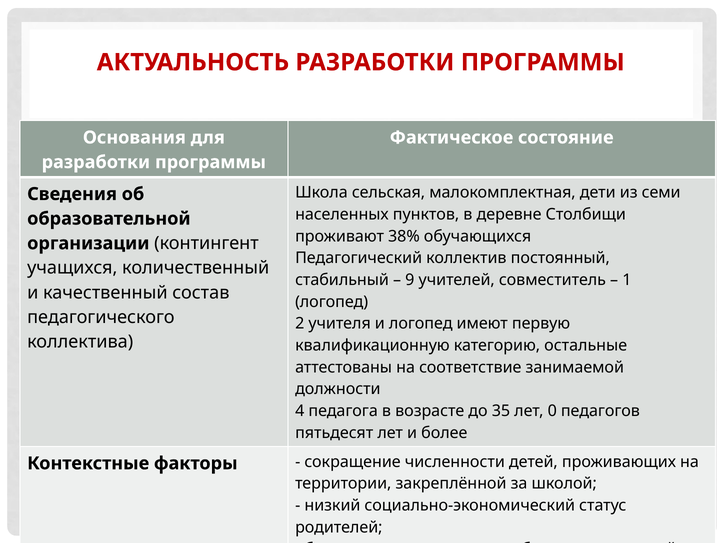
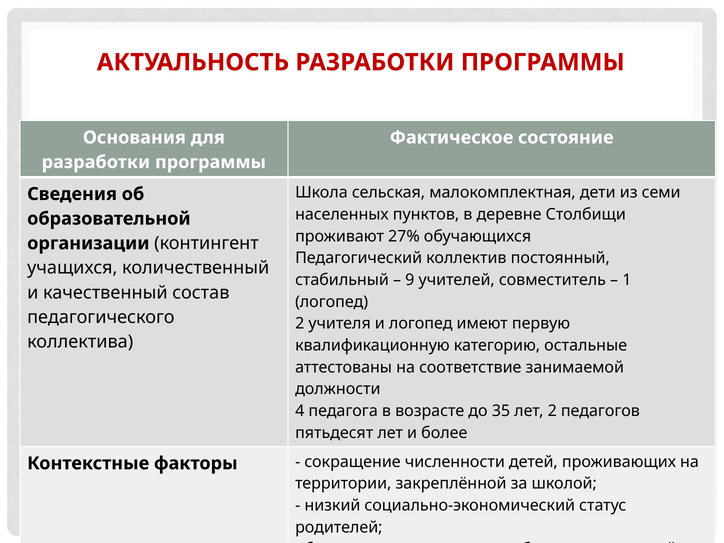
38%: 38% -> 27%
лет 0: 0 -> 2
